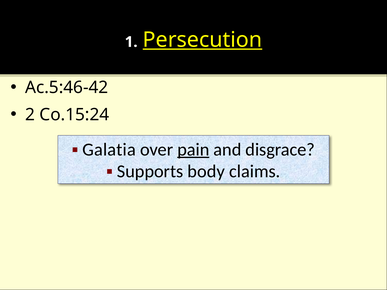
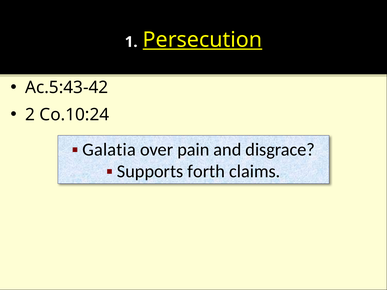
Ac.5:46-42: Ac.5:46-42 -> Ac.5:43-42
Co.15:24: Co.15:24 -> Co.10:24
pain underline: present -> none
body: body -> forth
